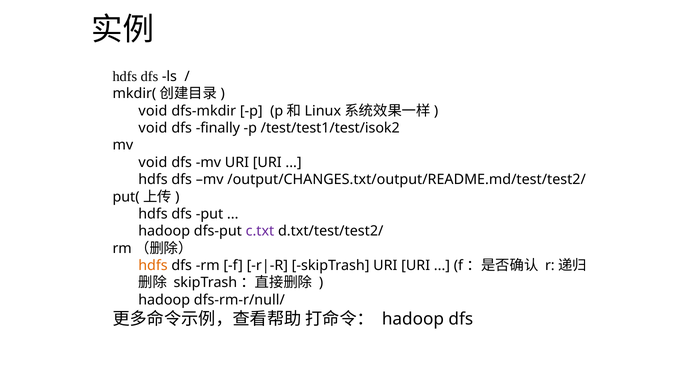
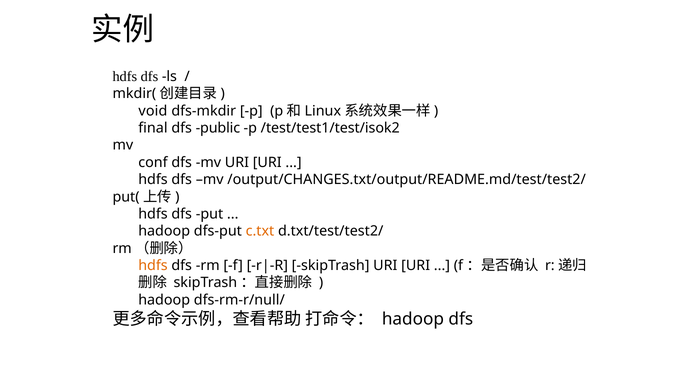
void at (153, 128): void -> final
finally: finally -> public
void at (153, 163): void -> conf
c.txt colour: purple -> orange
